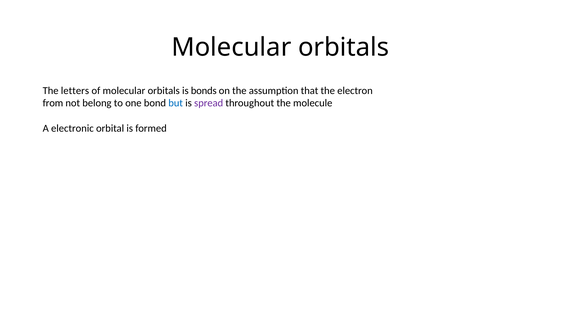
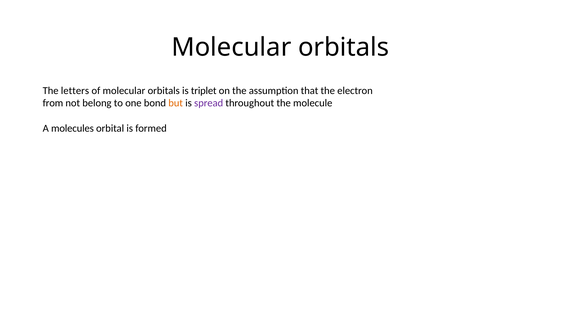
bonds: bonds -> triplet
but colour: blue -> orange
electronic: electronic -> molecules
